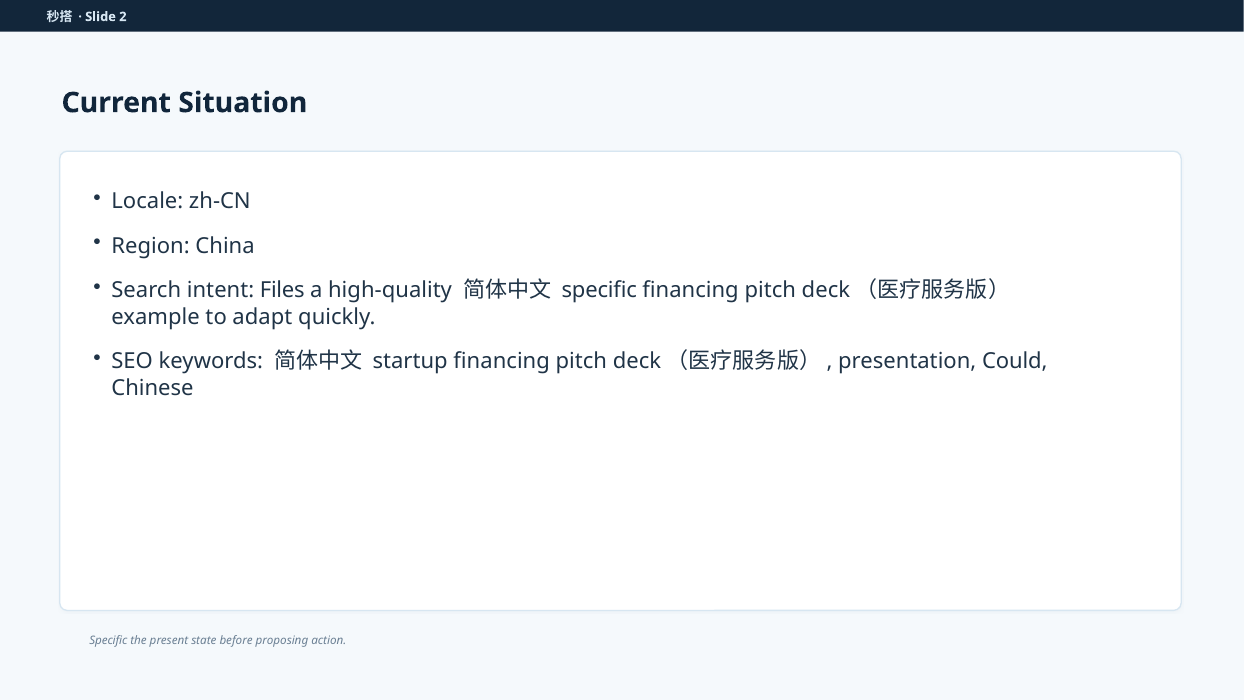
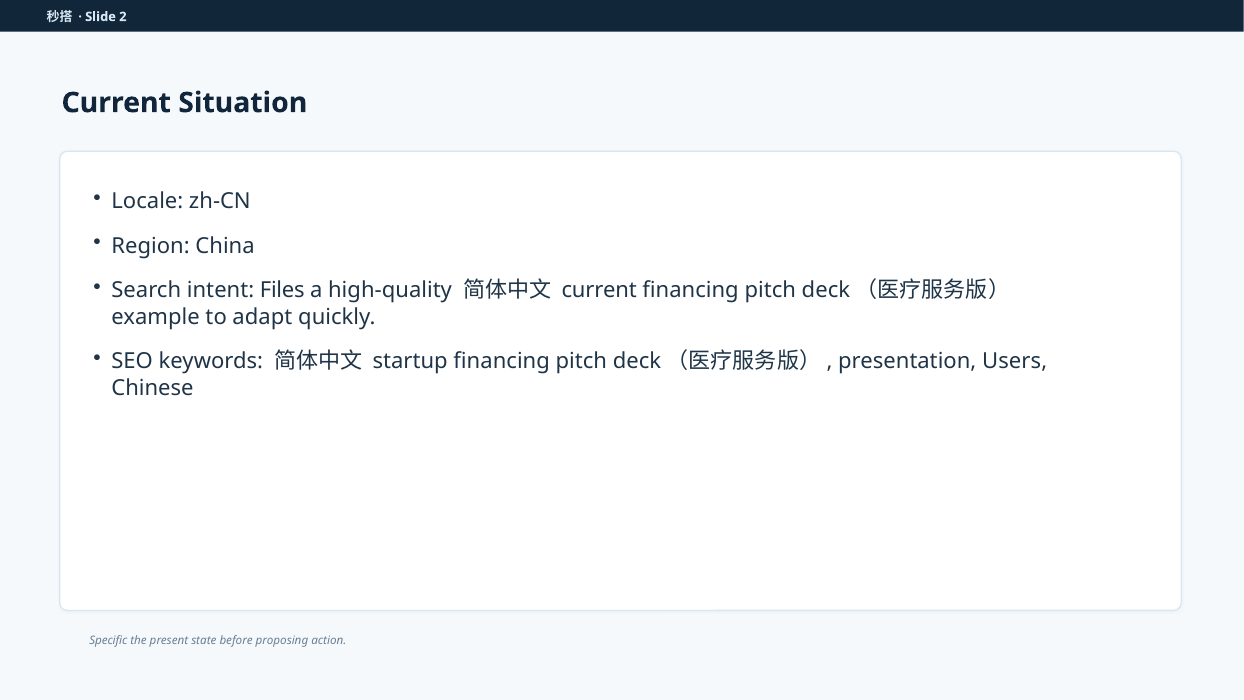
specific at (599, 291): specific -> current
Could: Could -> Users
